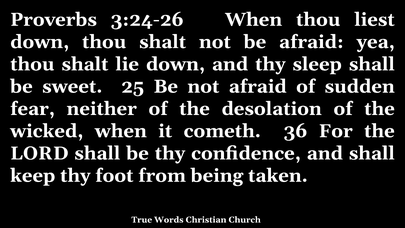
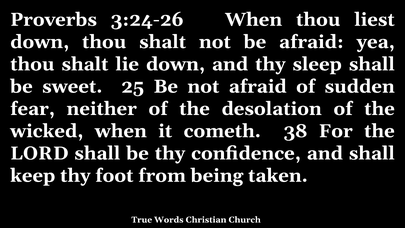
36: 36 -> 38
